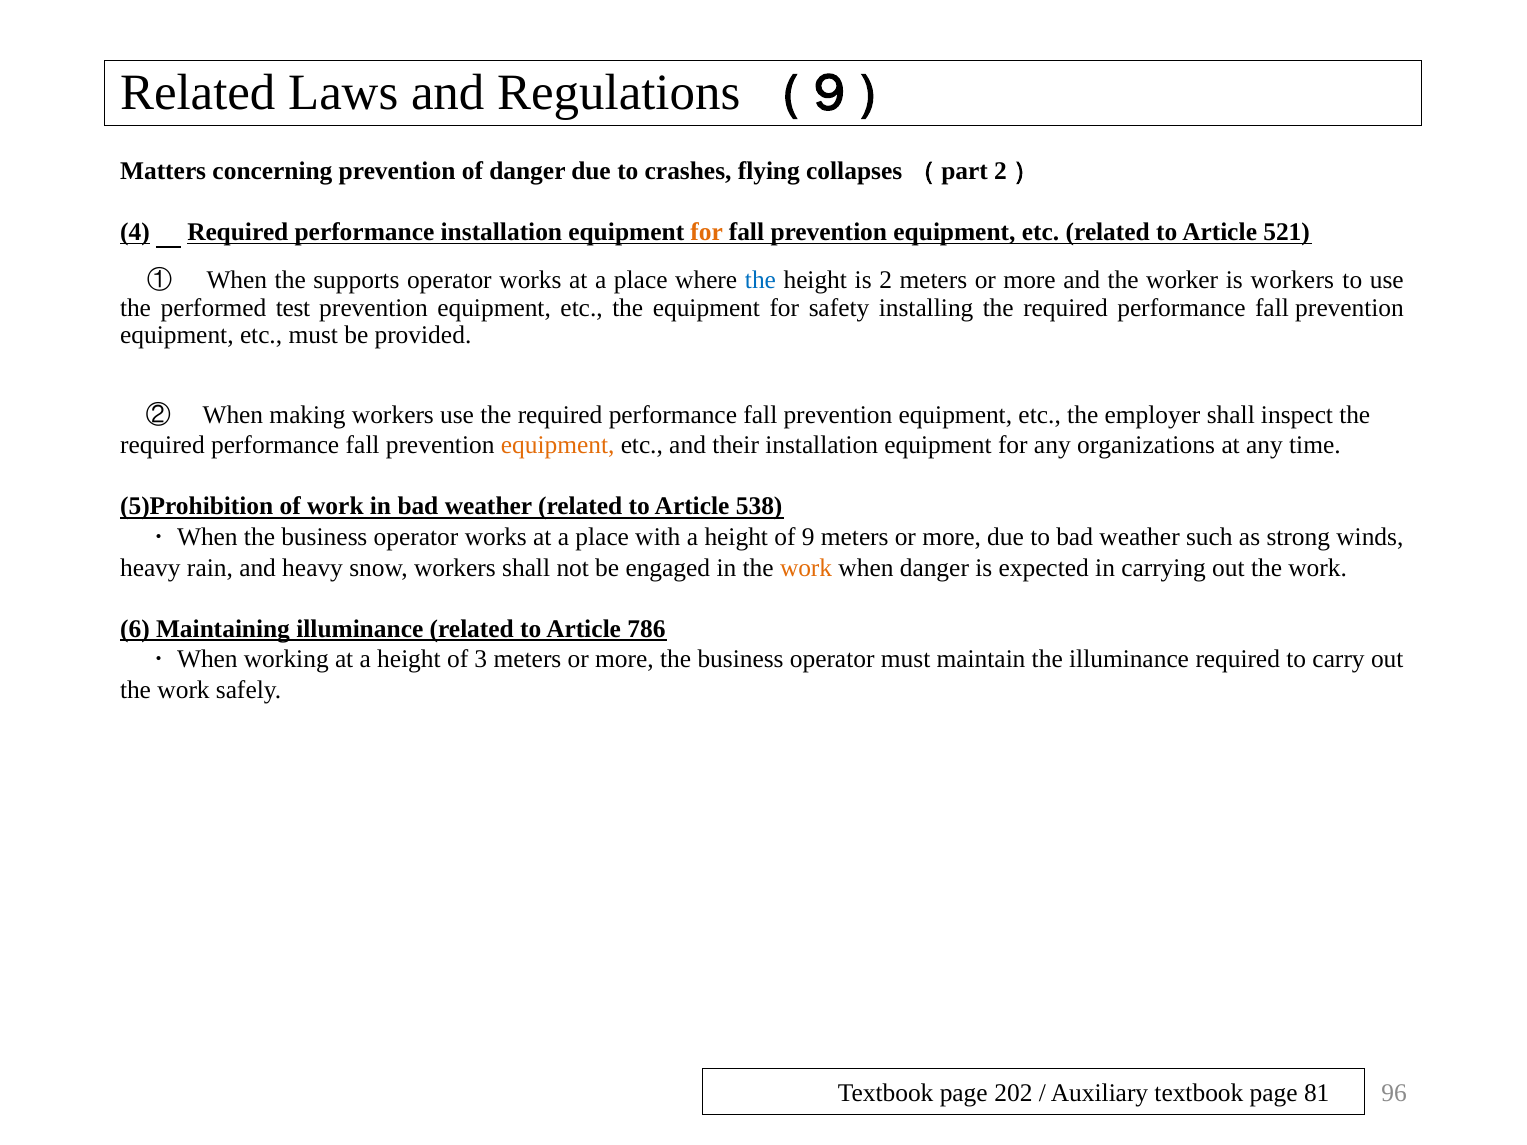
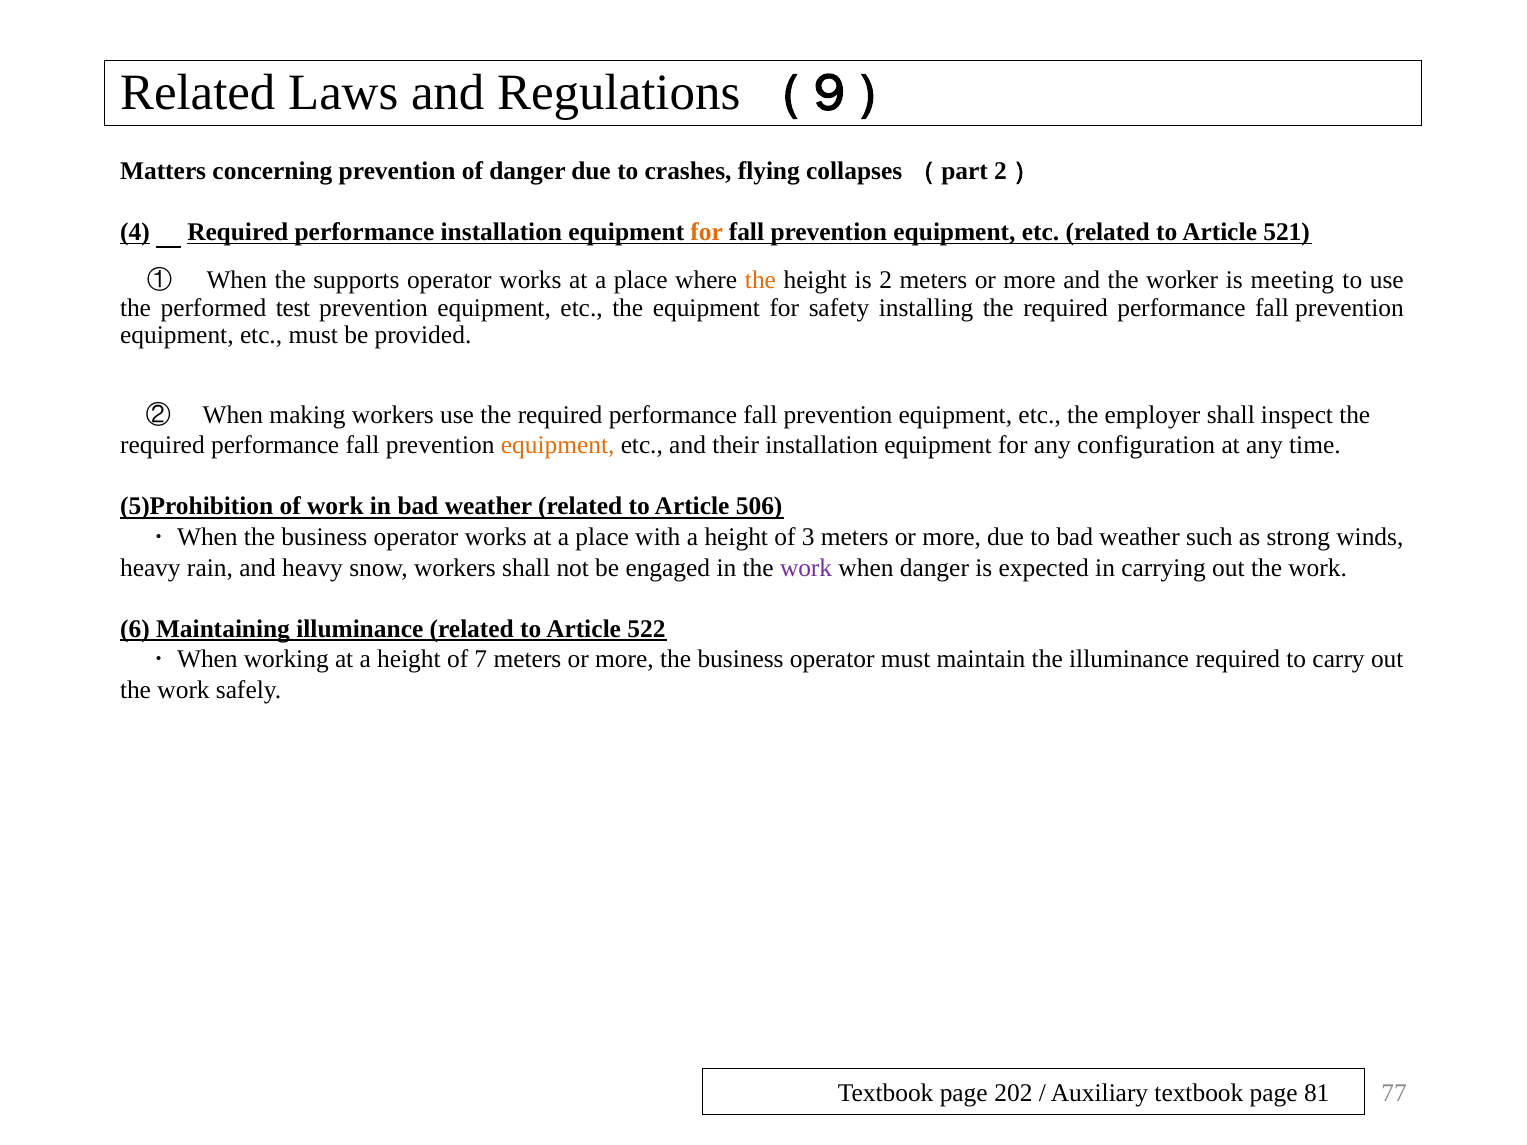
the at (760, 281) colour: blue -> orange
is workers: workers -> meeting
organizations: organizations -> configuration
538: 538 -> 506
9: 9 -> 3
work at (806, 568) colour: orange -> purple
786: 786 -> 522
3: 3 -> 7
96: 96 -> 77
